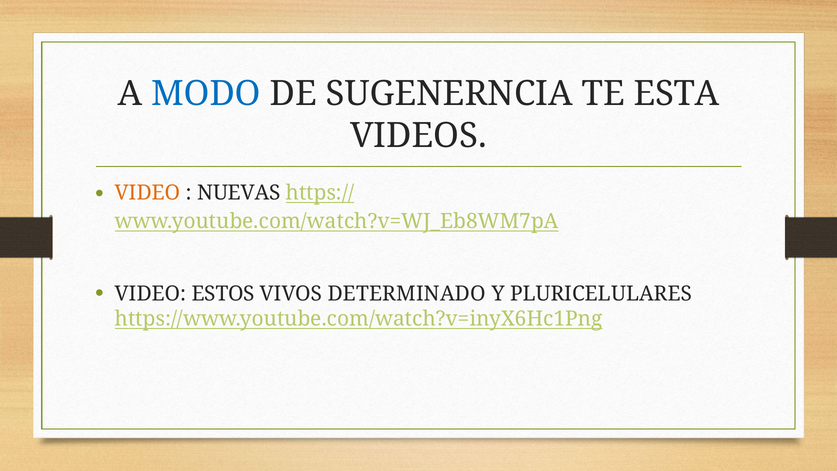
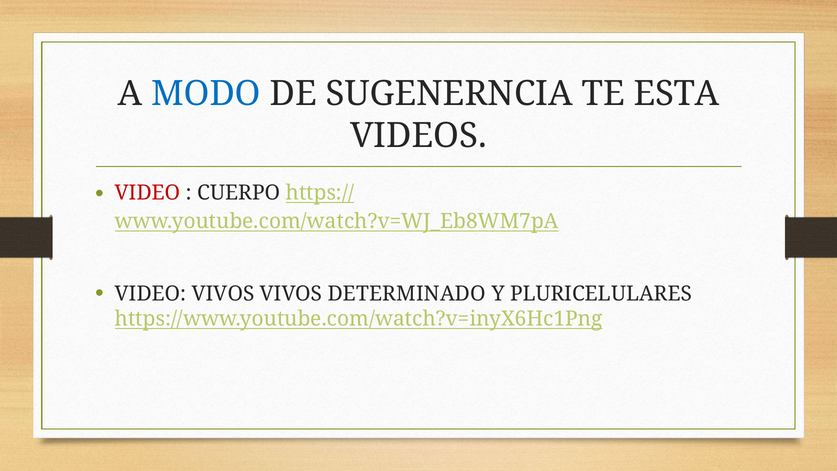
VIDEO at (148, 193) colour: orange -> red
NUEVAS: NUEVAS -> CUERPO
VIDEO ESTOS: ESTOS -> VIVOS
